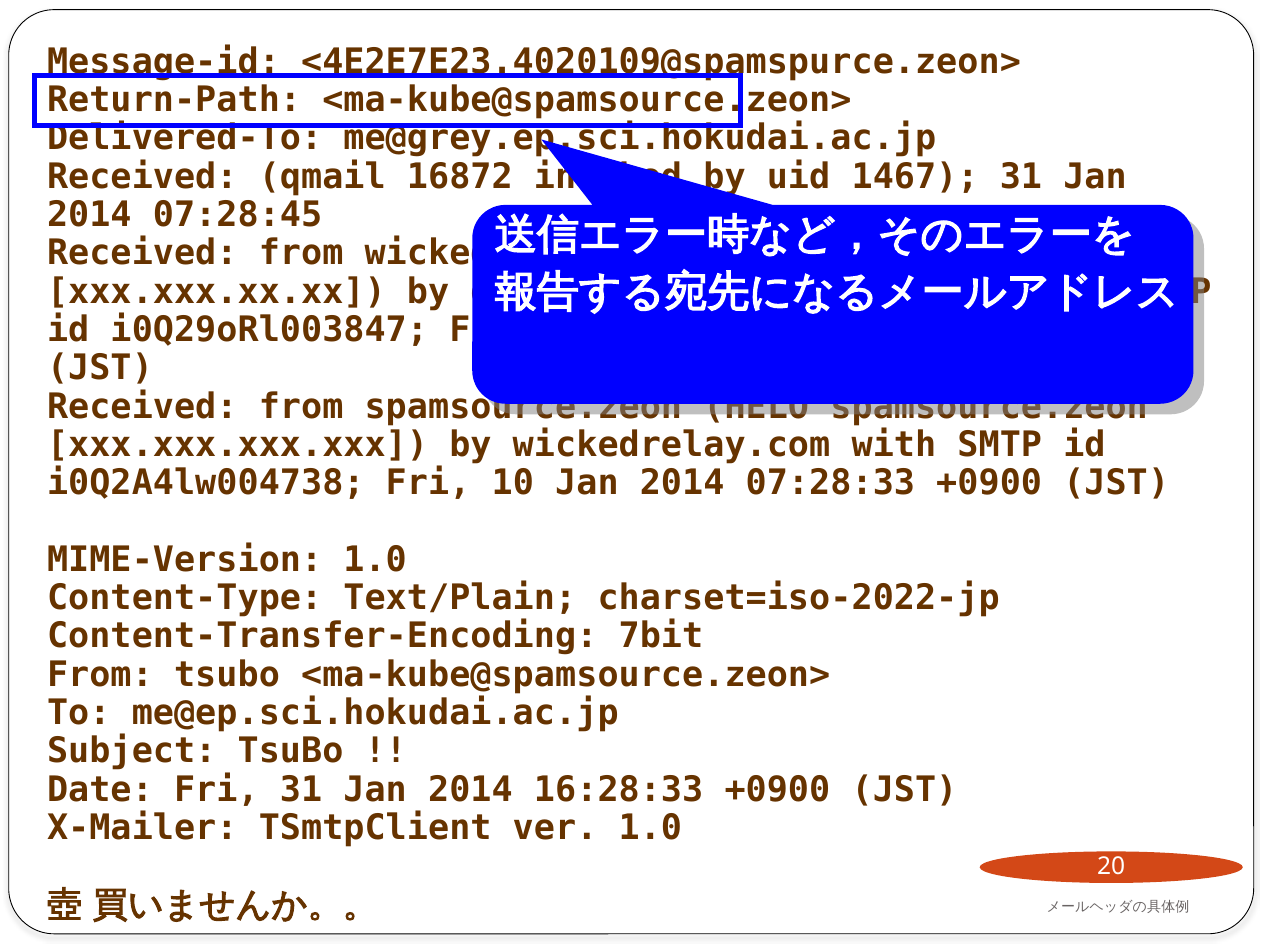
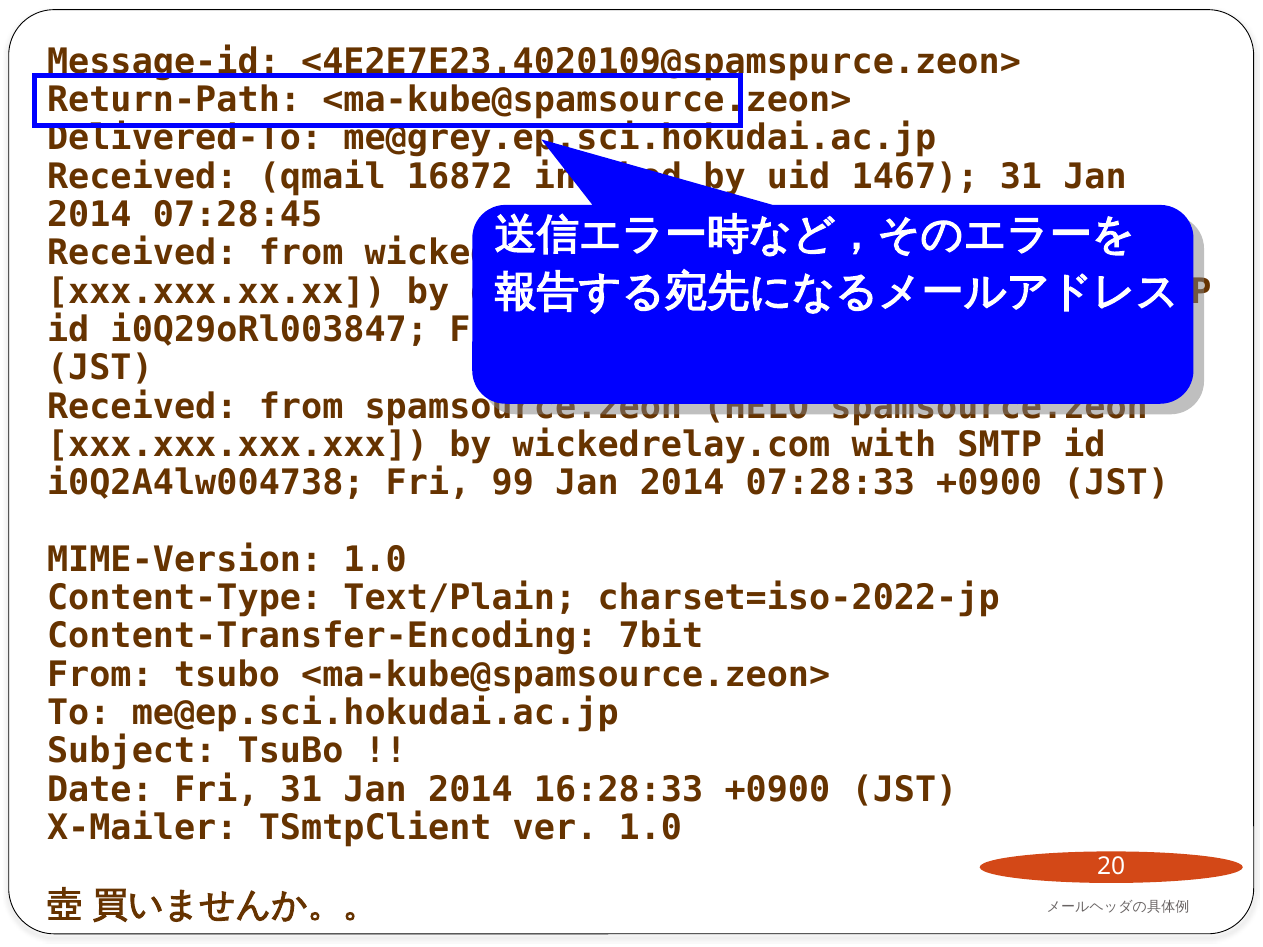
10: 10 -> 99
